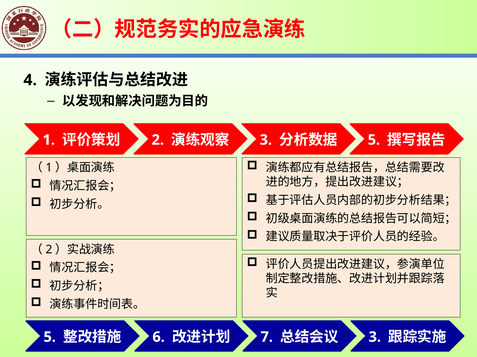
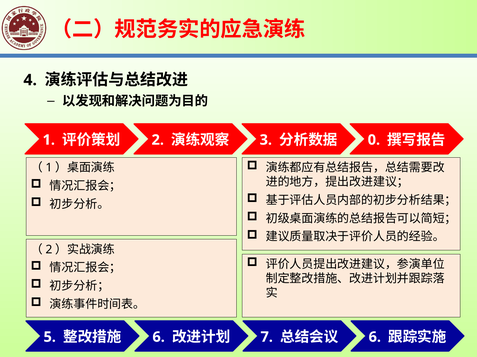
5 at (374, 140): 5 -> 0
3 at (375, 338): 3 -> 6
